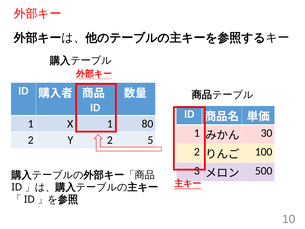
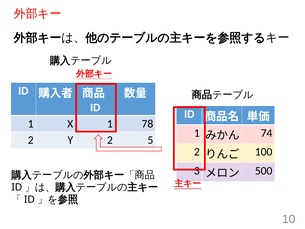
80: 80 -> 78
30: 30 -> 74
